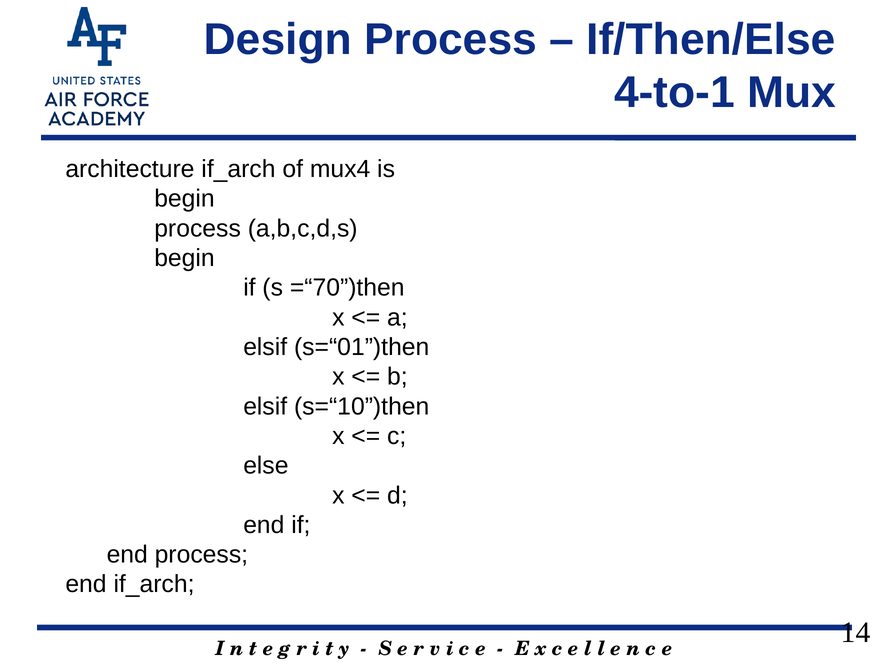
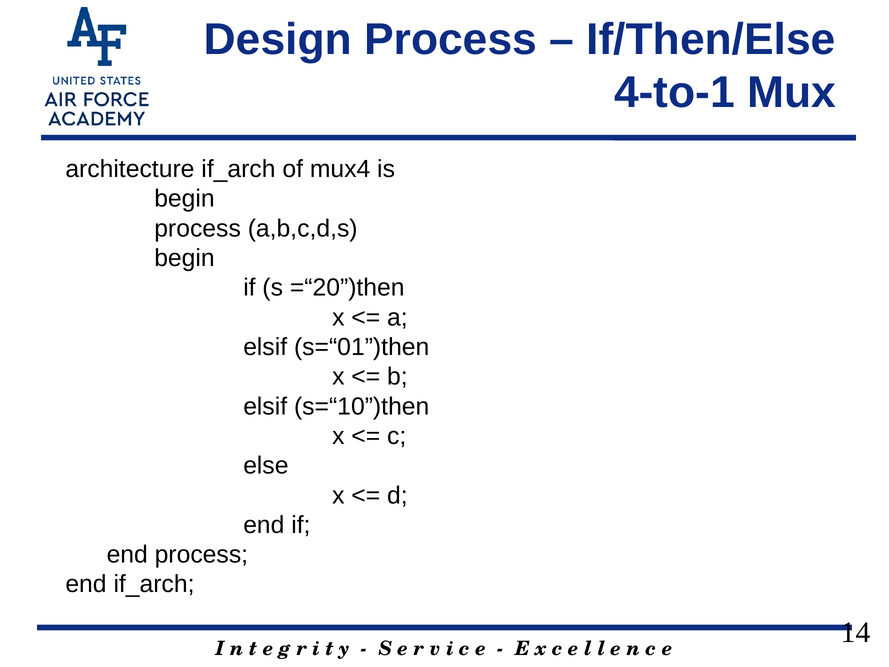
=“70”)then: =“70”)then -> =“20”)then
